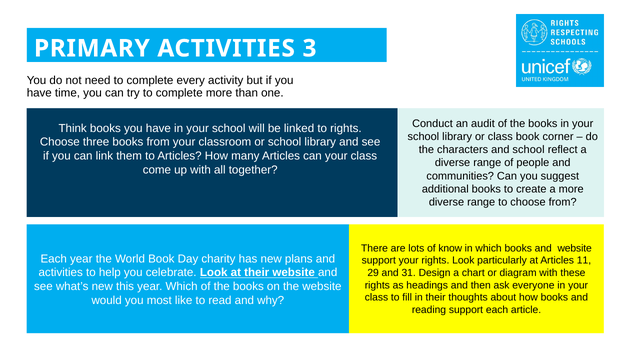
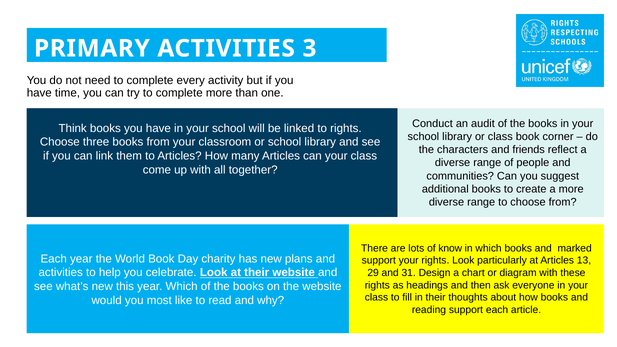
and school: school -> friends
and website: website -> marked
11: 11 -> 13
